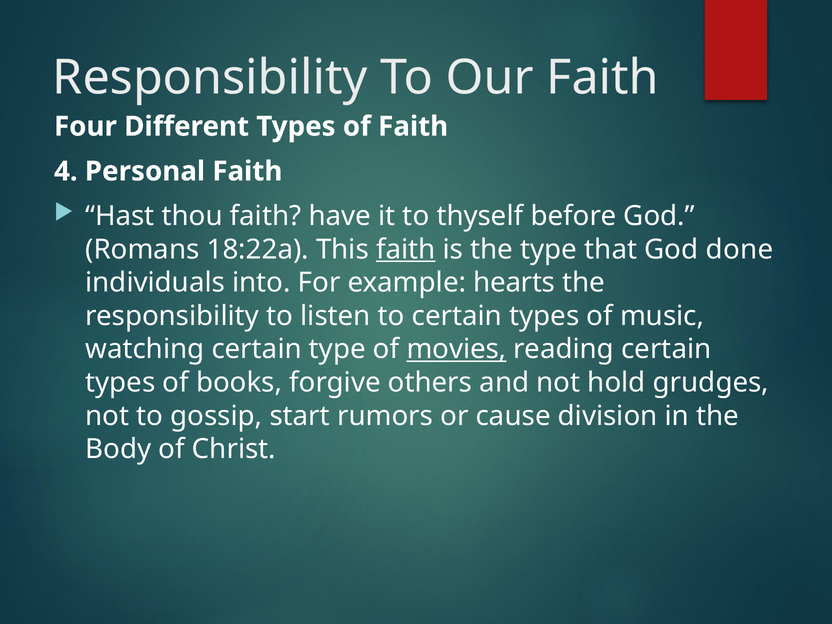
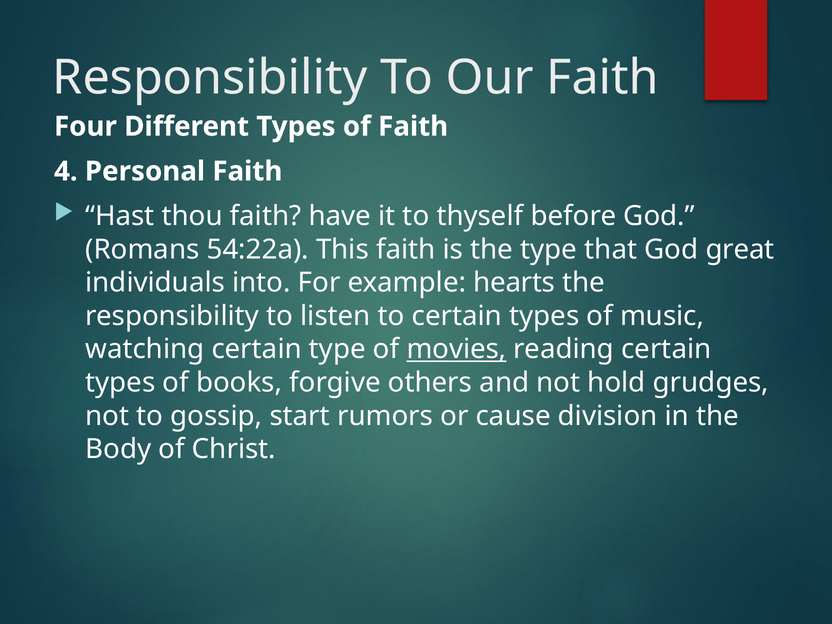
18:22a: 18:22a -> 54:22a
faith at (406, 249) underline: present -> none
done: done -> great
